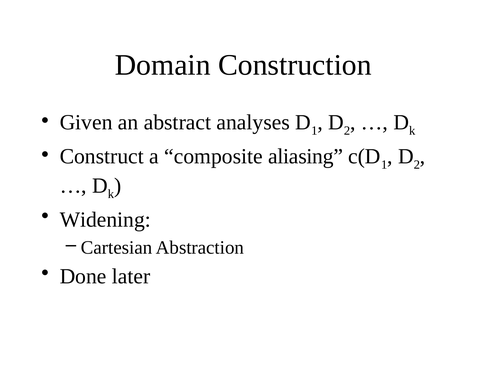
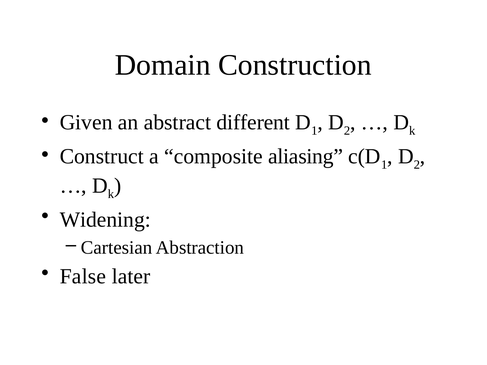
analyses: analyses -> different
Done: Done -> False
